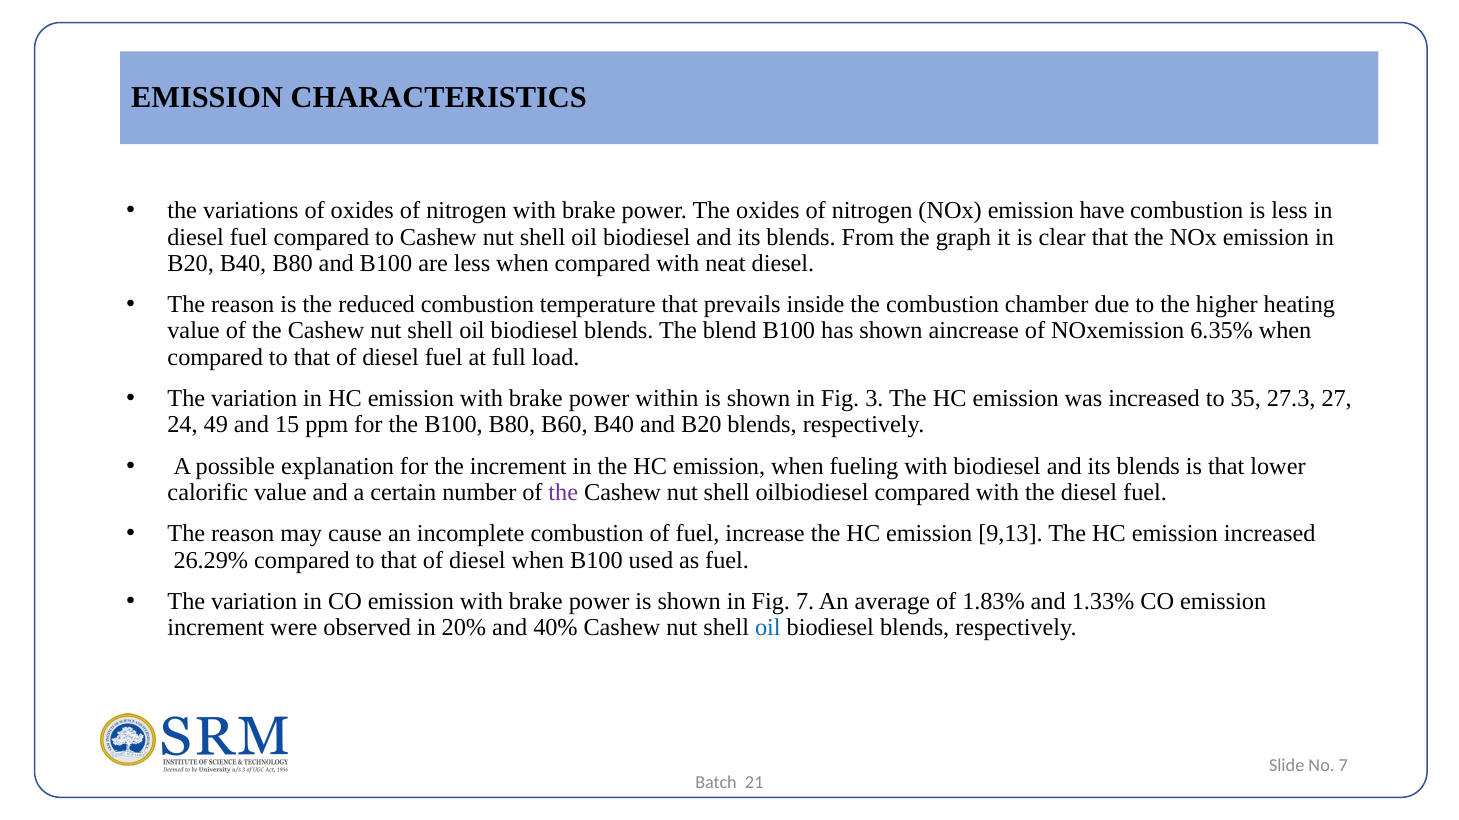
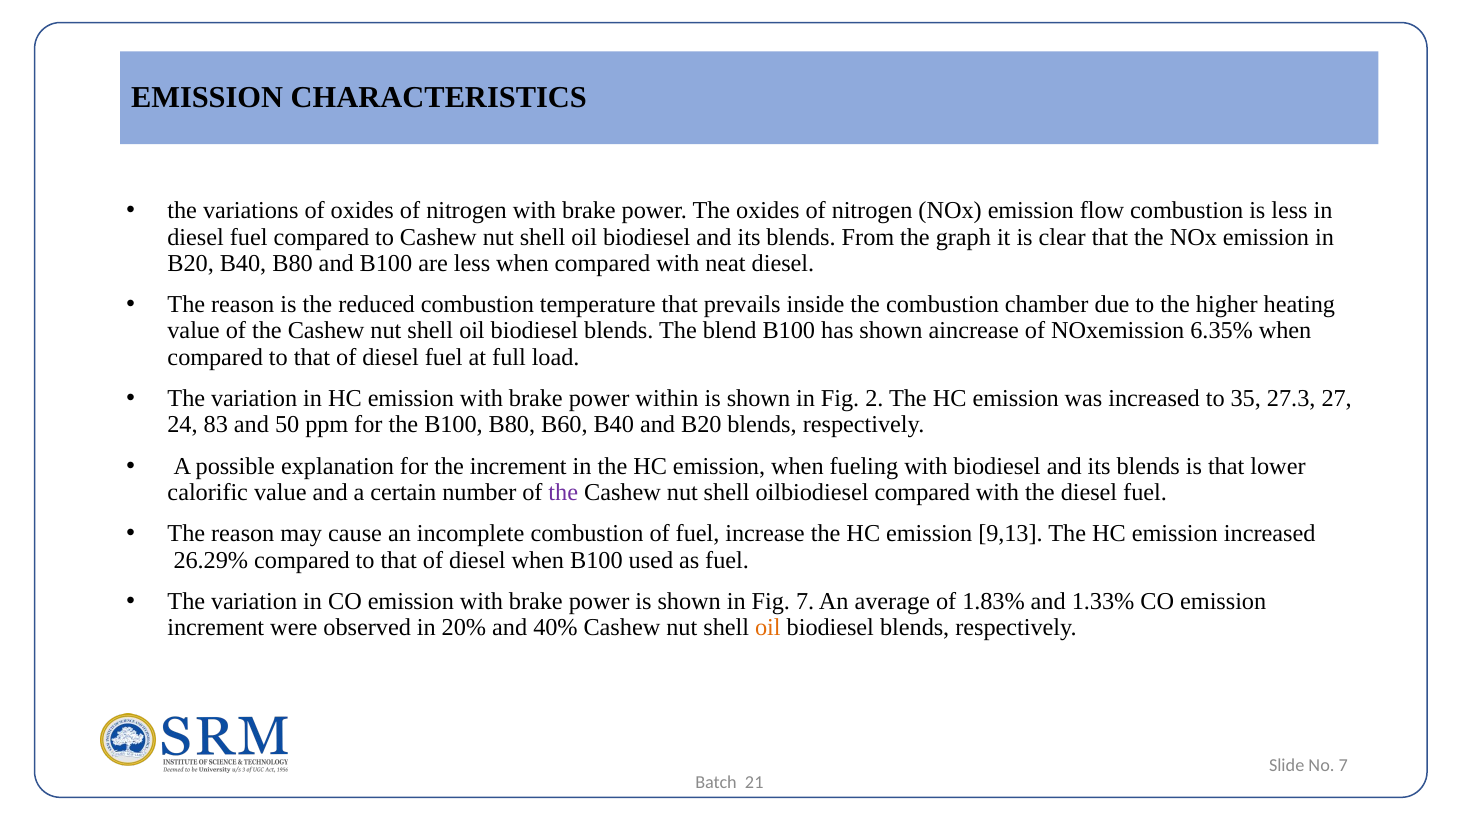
have: have -> flow
3: 3 -> 2
49: 49 -> 83
15: 15 -> 50
oil at (768, 628) colour: blue -> orange
